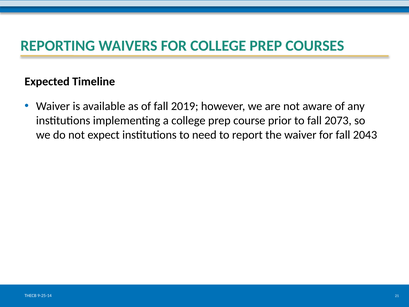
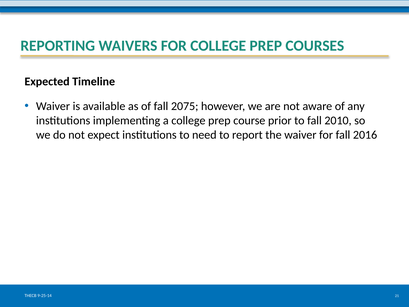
2019: 2019 -> 2075
2073: 2073 -> 2010
2043: 2043 -> 2016
